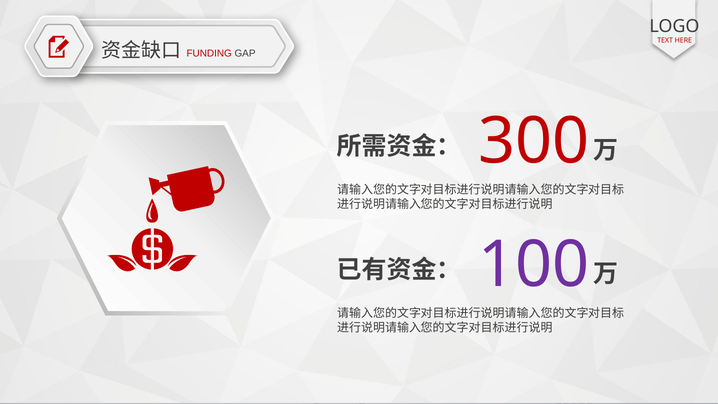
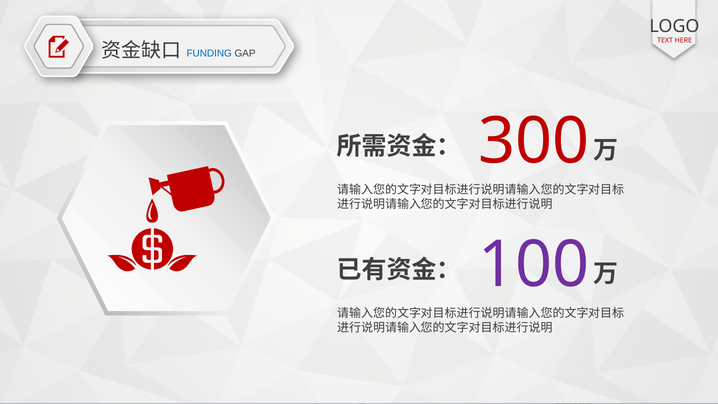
FUNDING colour: red -> blue
